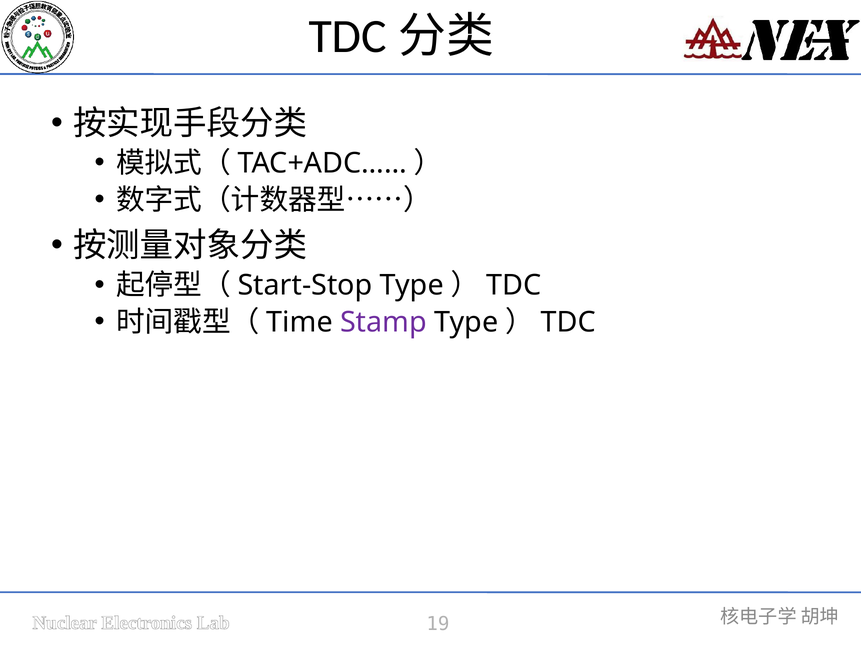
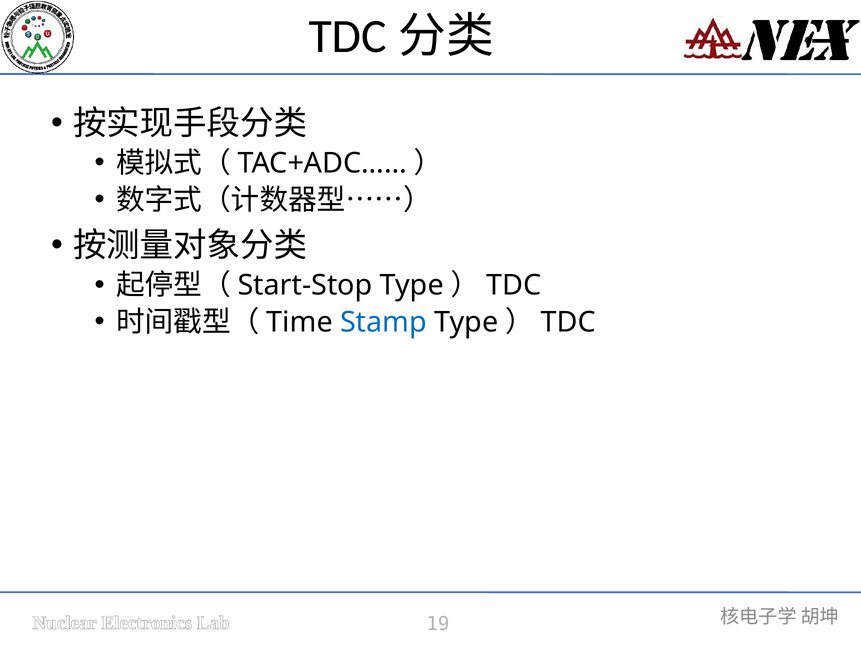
Stamp colour: purple -> blue
